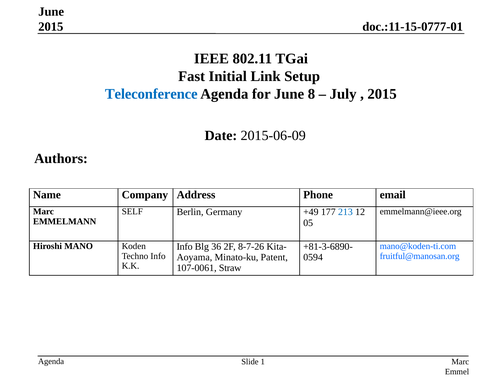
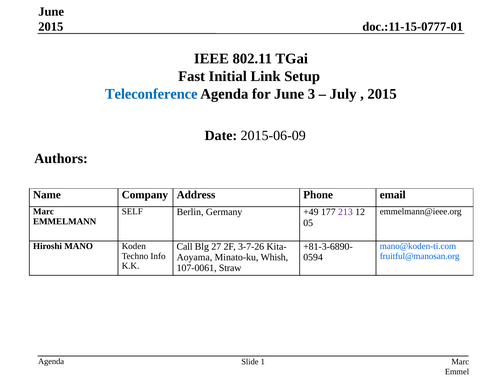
8: 8 -> 3
213 colour: blue -> purple
Info at (185, 246): Info -> Call
36: 36 -> 27
8-7-26: 8-7-26 -> 3-7-26
Patent: Patent -> Whish
